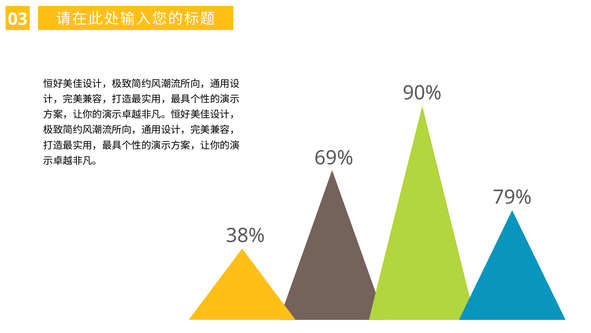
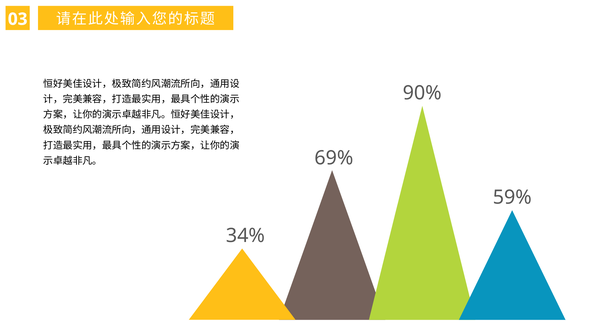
79%: 79% -> 59%
38%: 38% -> 34%
